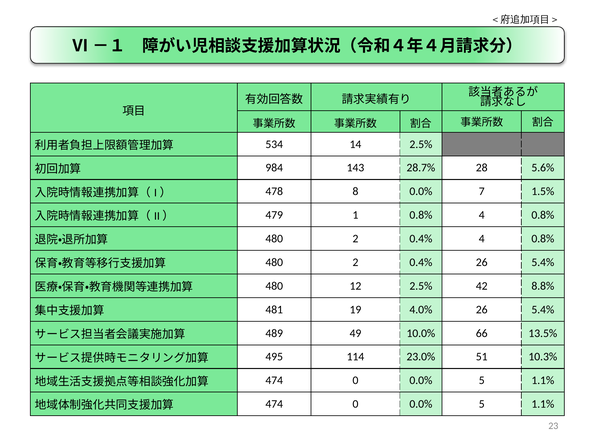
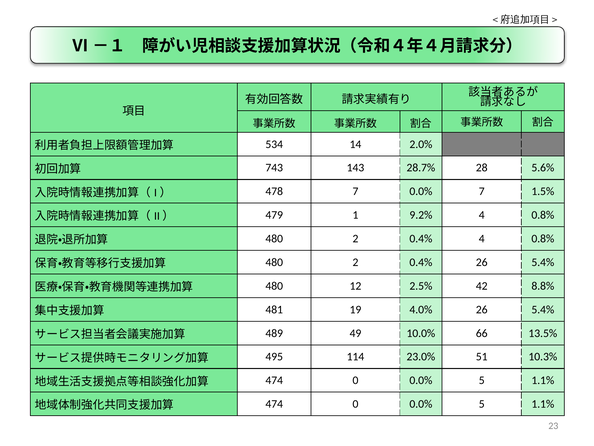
14 2.5%: 2.5% -> 2.0%
984: 984 -> 743
478 8: 8 -> 7
1 0.8%: 0.8% -> 9.2%
